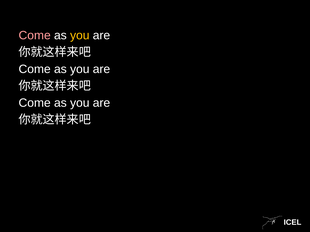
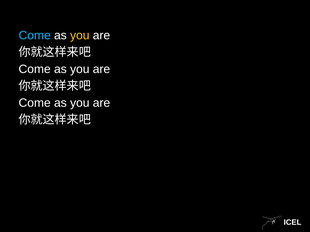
Come at (35, 35) colour: pink -> light blue
